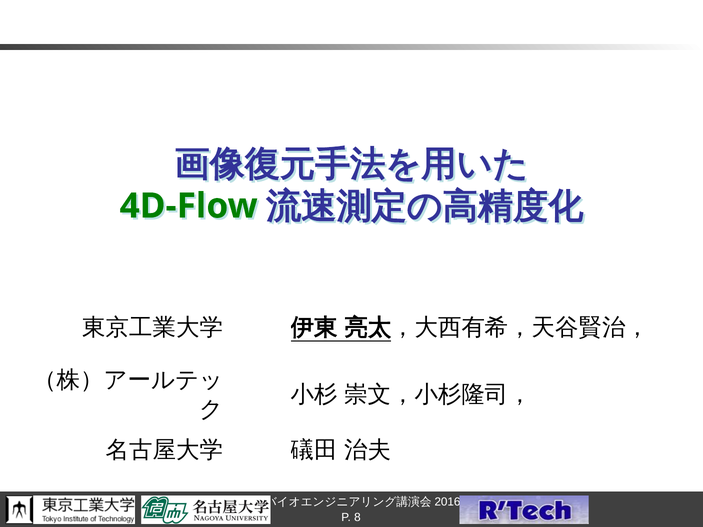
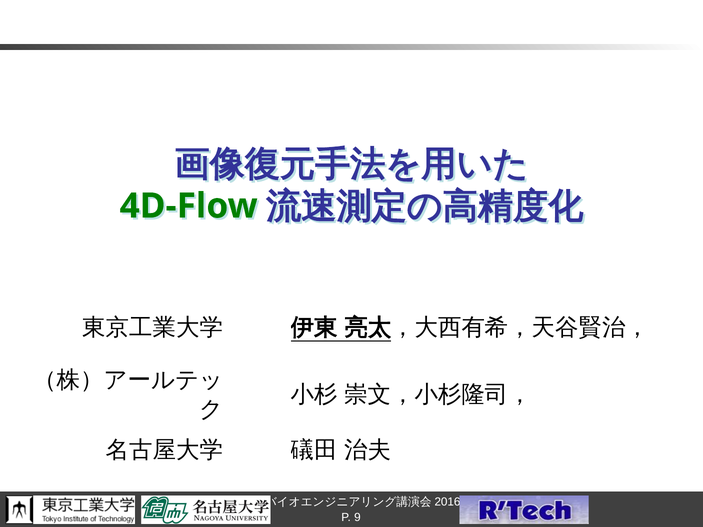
8: 8 -> 9
